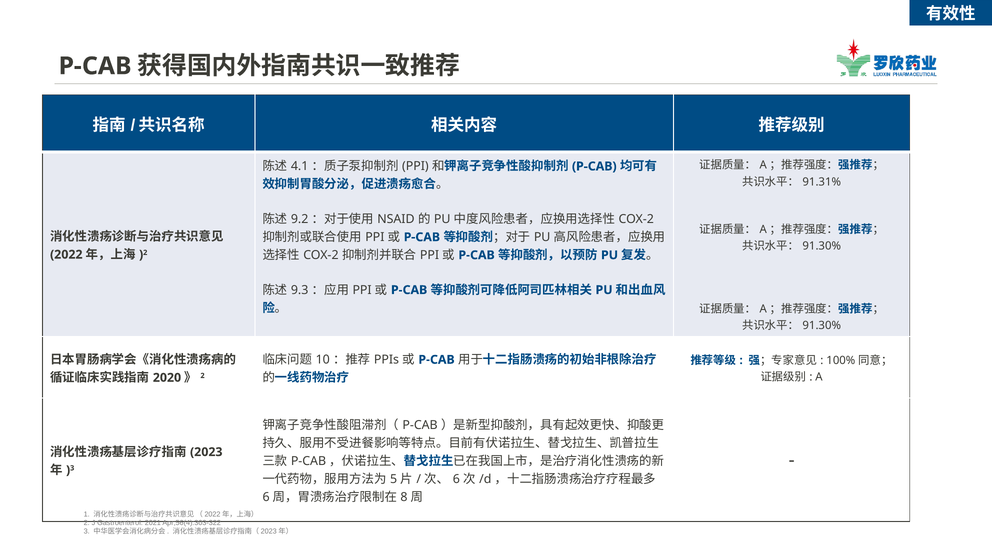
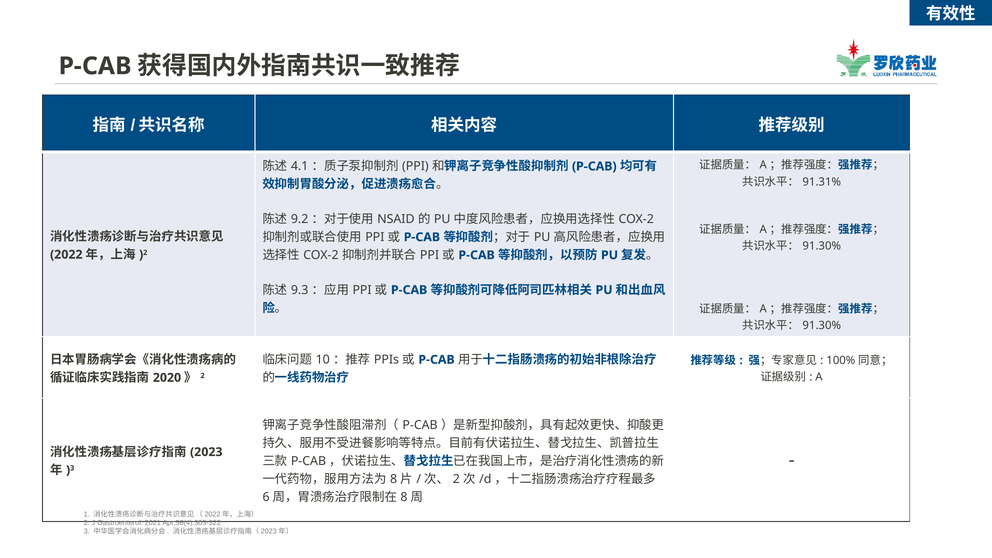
5 at (394, 479): 5 -> 8
6 at (456, 479): 6 -> 2
